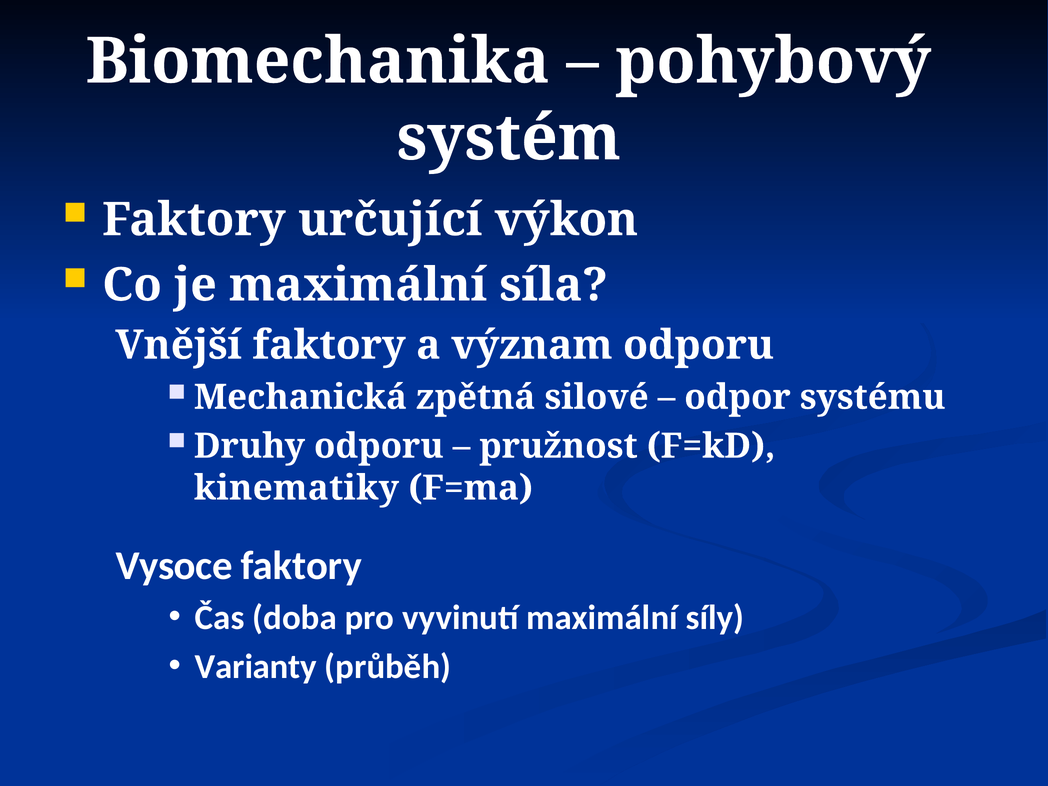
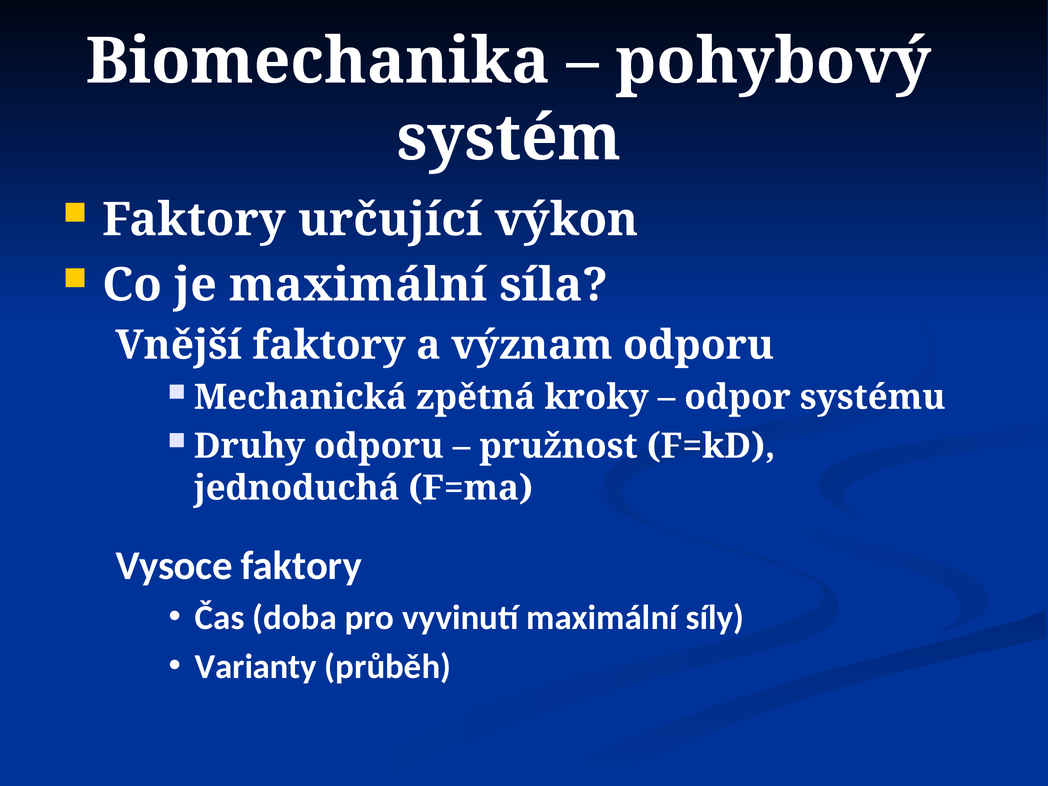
silové: silové -> kroky
kinematiky: kinematiky -> jednoduchá
